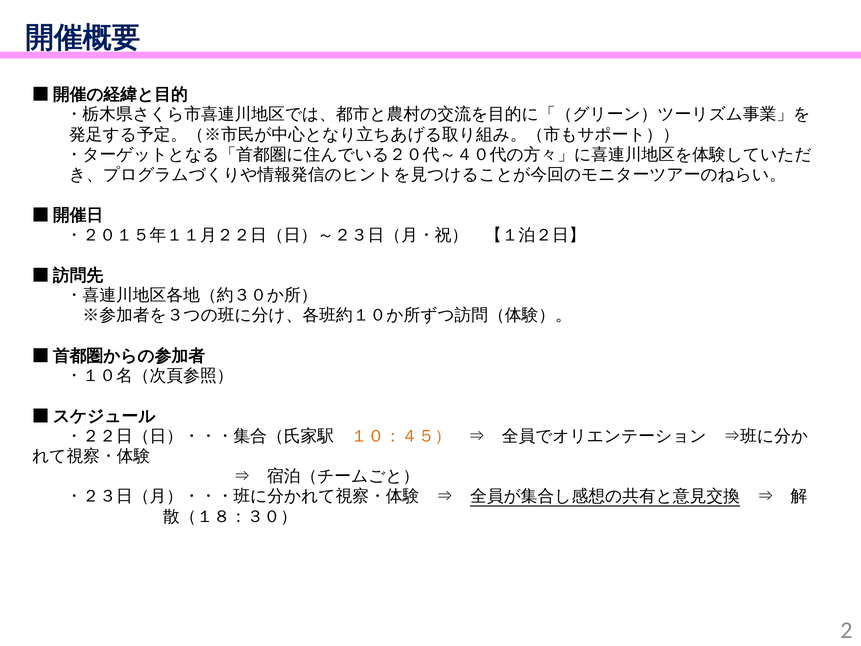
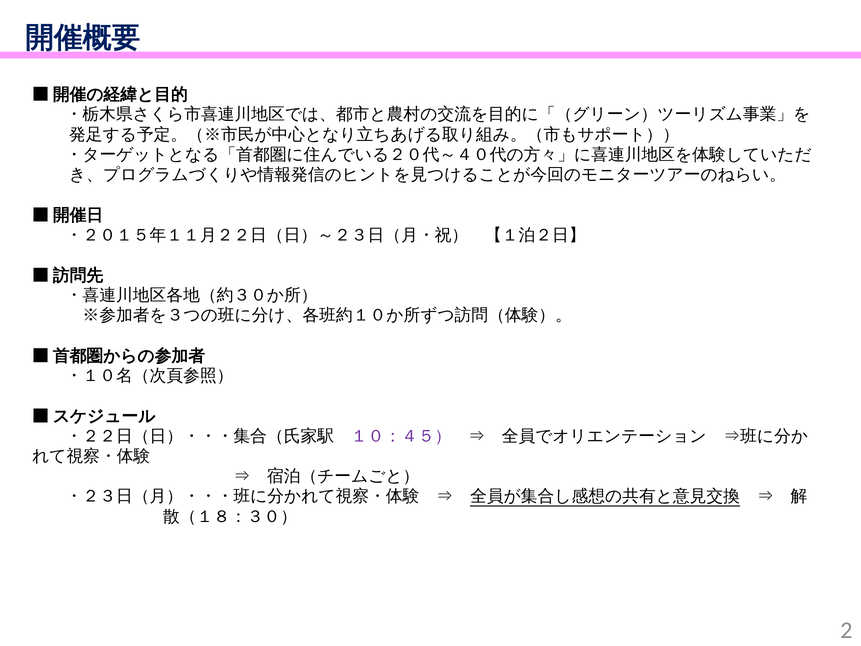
１０：４５） colour: orange -> purple
